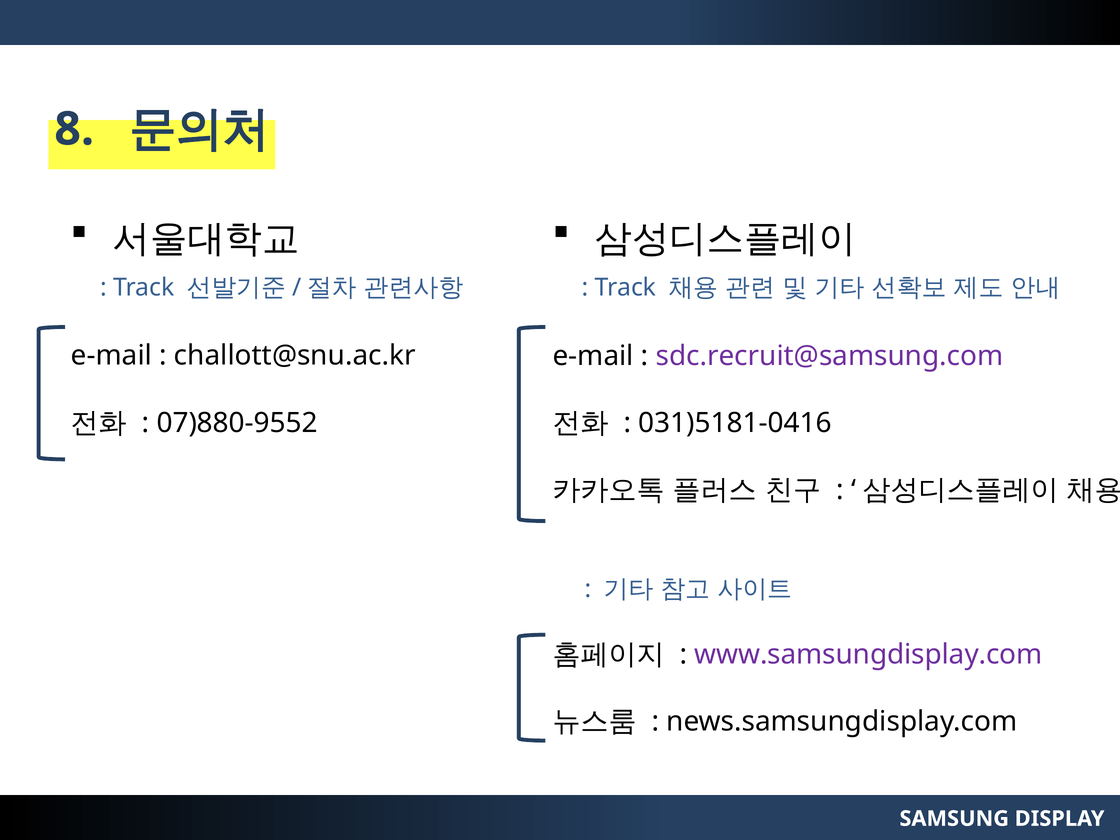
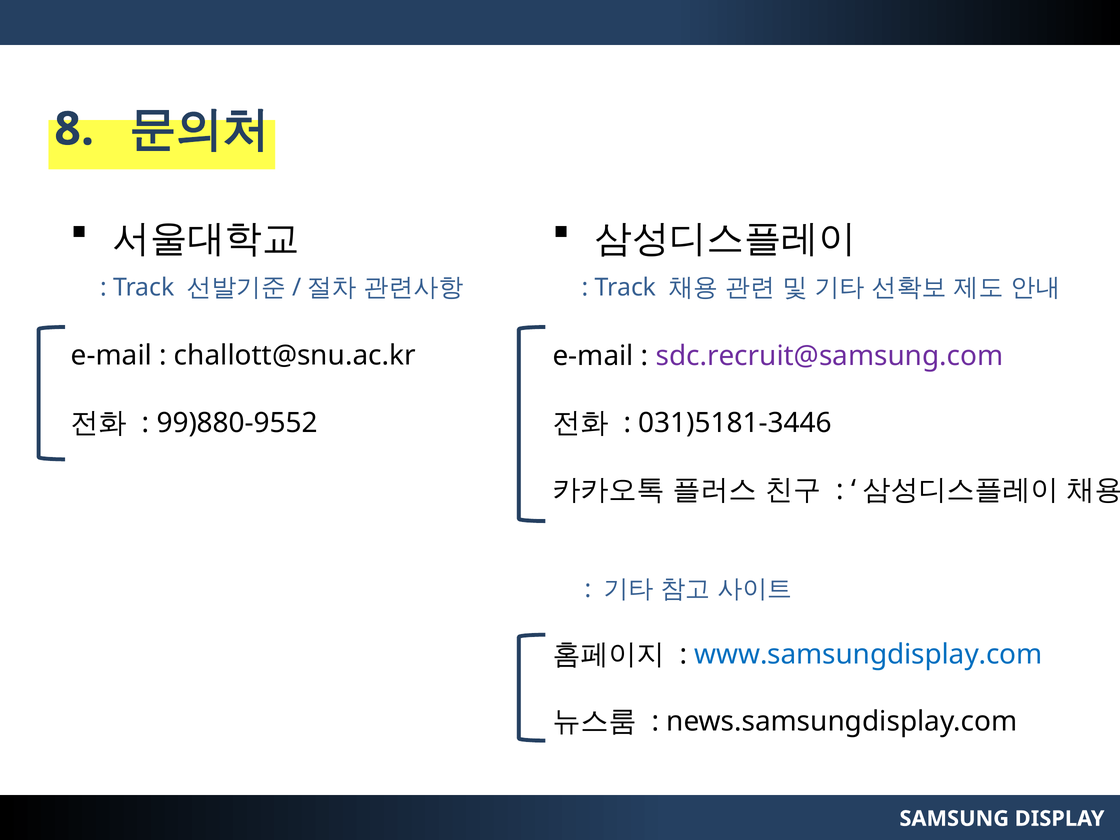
07)880-9552: 07)880-9552 -> 99)880-9552
031)5181-0416: 031)5181-0416 -> 031)5181-3446
www.samsungdisplay.com colour: purple -> blue
